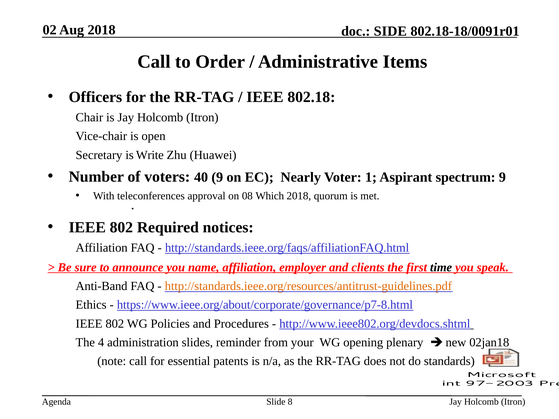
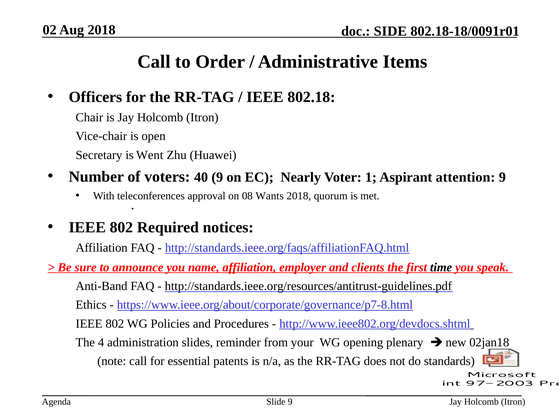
Write: Write -> Went
spectrum: spectrum -> attention
Which: Which -> Wants
http://standards.ieee.org/resources/antitrust-guidelines.pdf colour: orange -> black
Slide 8: 8 -> 9
